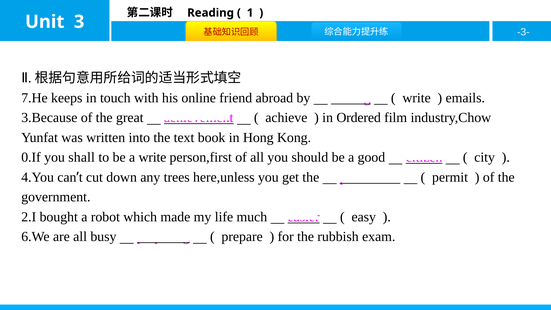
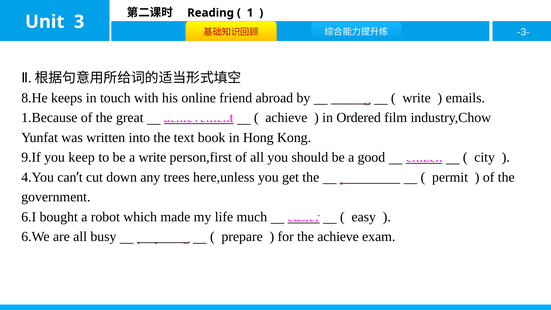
7.He: 7.He -> 8.He
3.Because: 3.Because -> 1.Because
0.If: 0.If -> 9.If
shall: shall -> keep
2.I: 2.I -> 6.I
the rubbish: rubbish -> achieve
